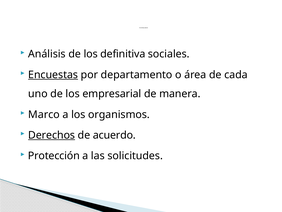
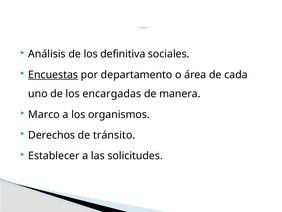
empresarial: empresarial -> encargadas
Derechos underline: present -> none
acuerdo: acuerdo -> tránsito
Protección: Protección -> Establecer
